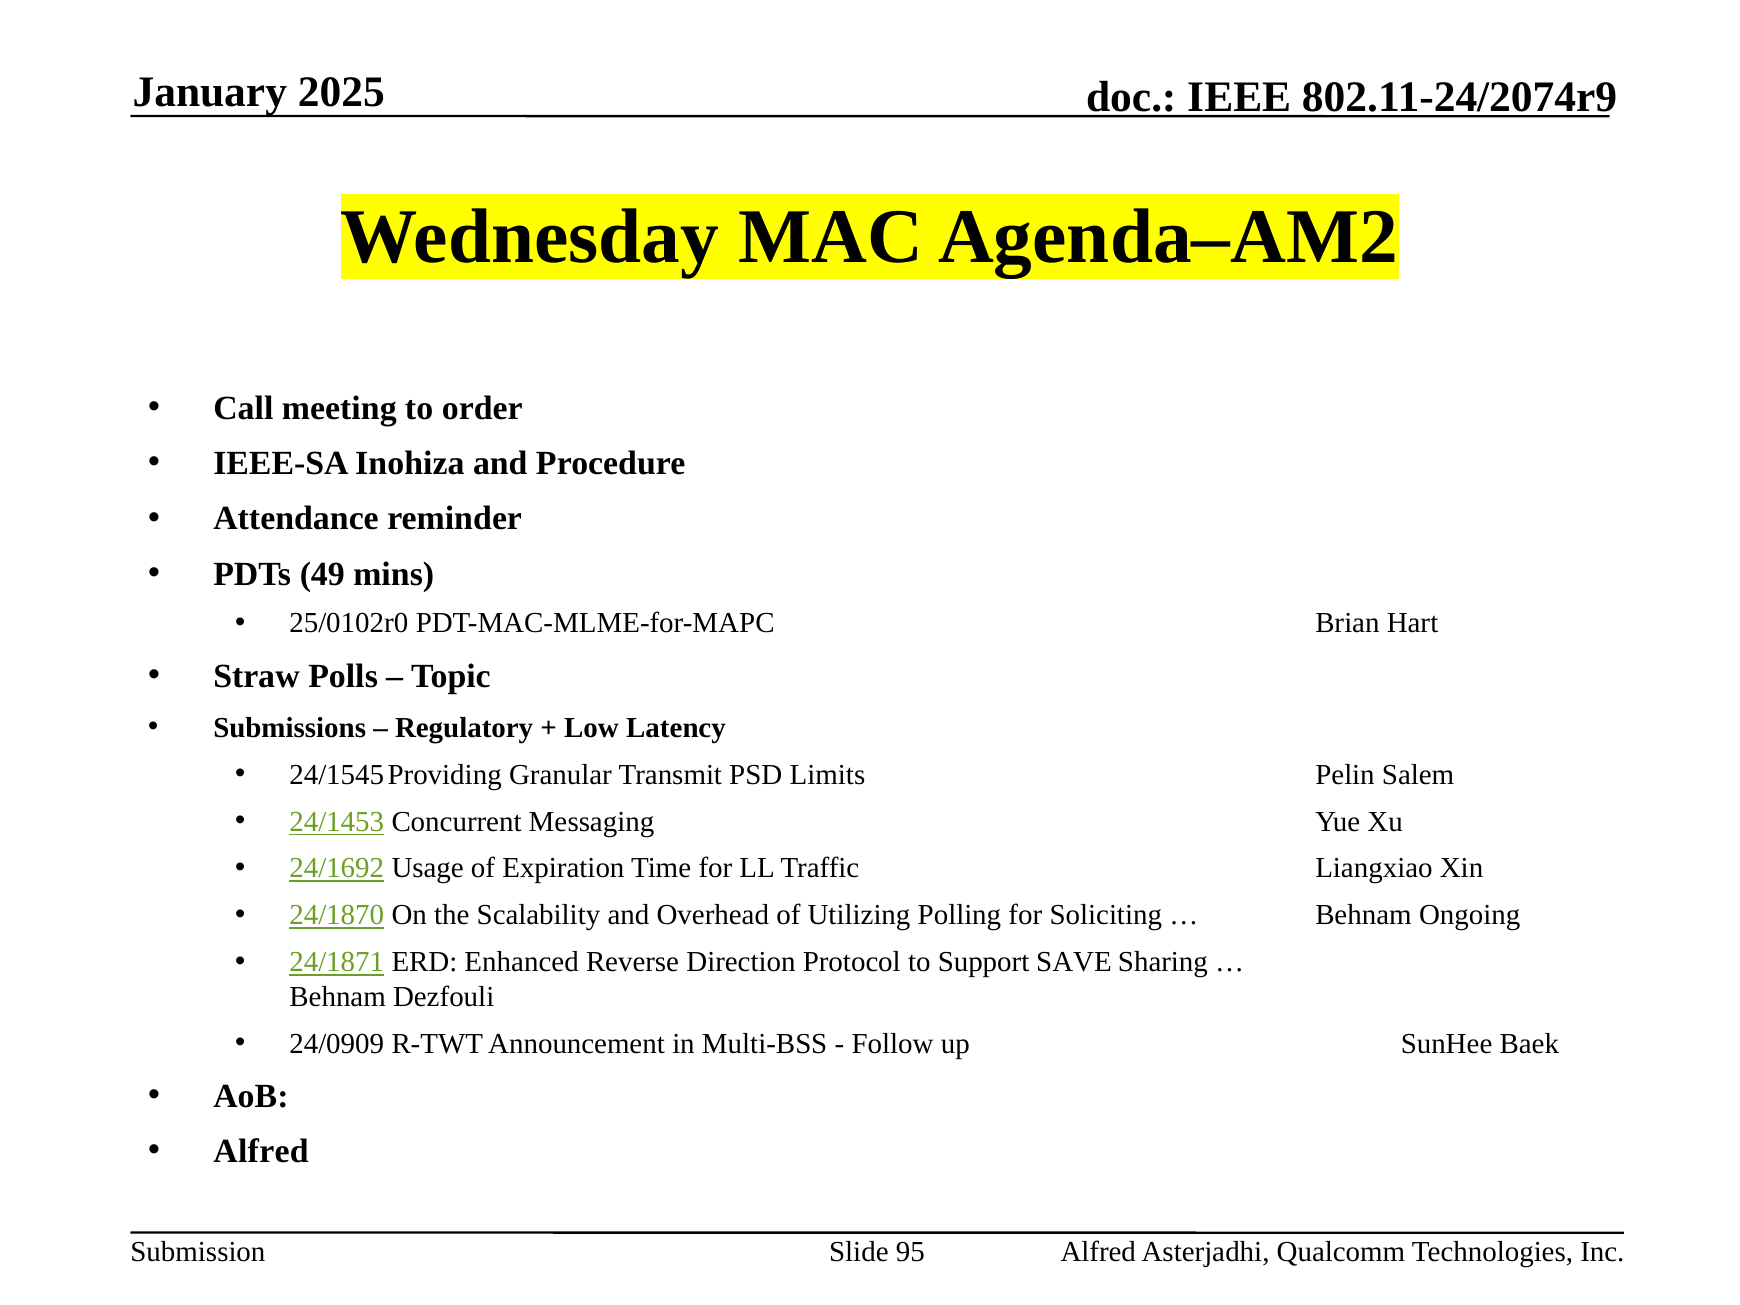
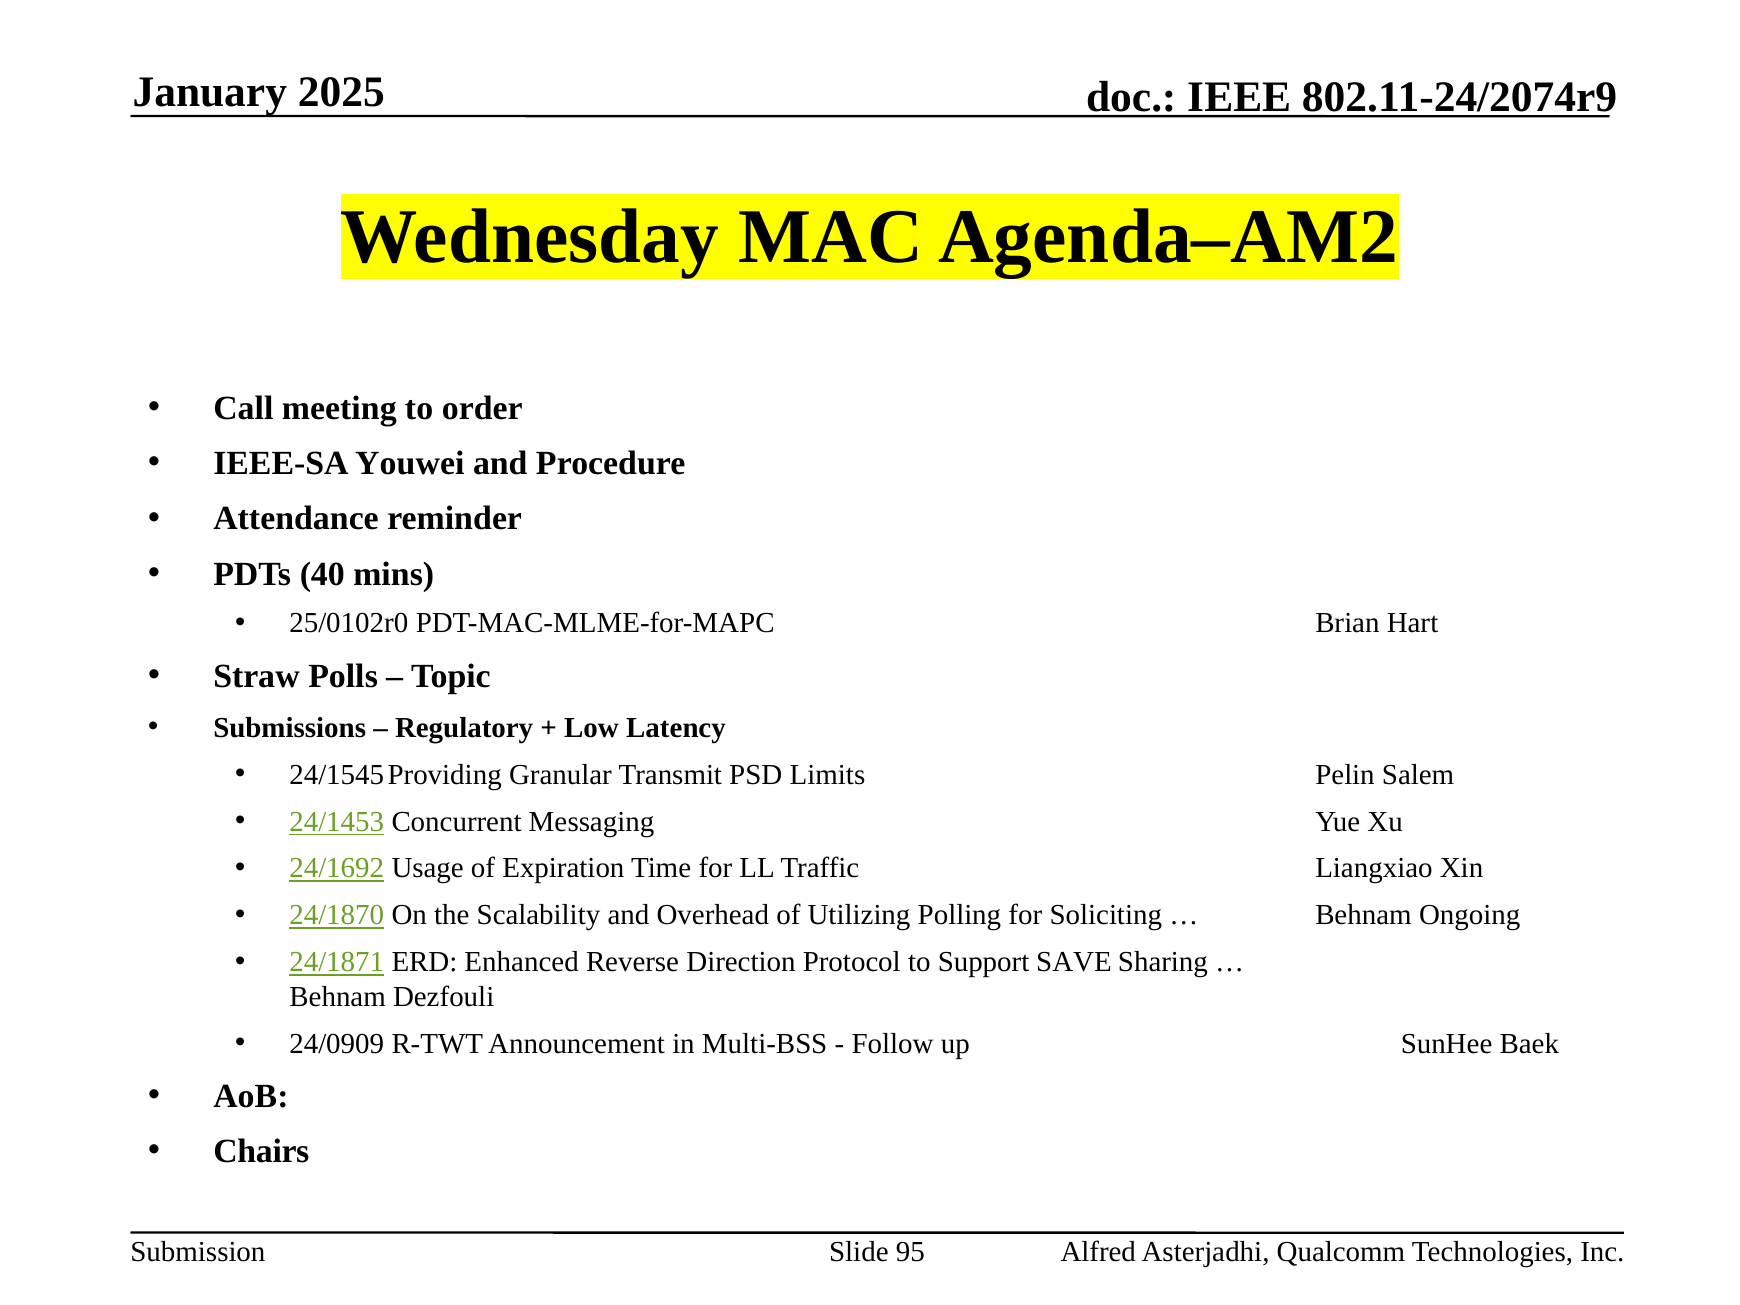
Inohiza: Inohiza -> Youwei
49: 49 -> 40
Alfred at (261, 1151): Alfred -> Chairs
